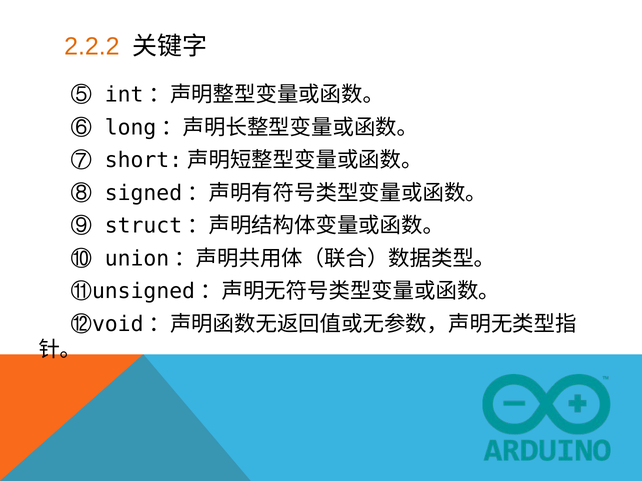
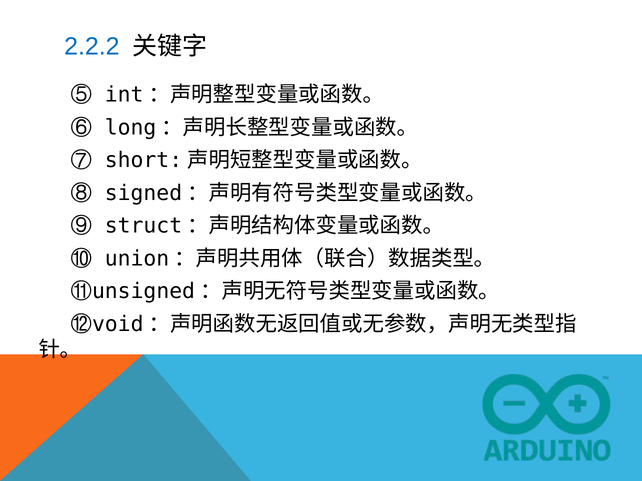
2.2.2 colour: orange -> blue
